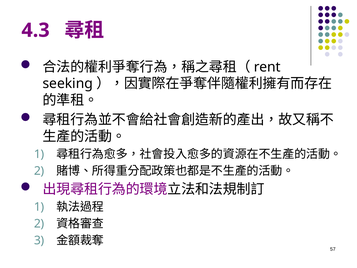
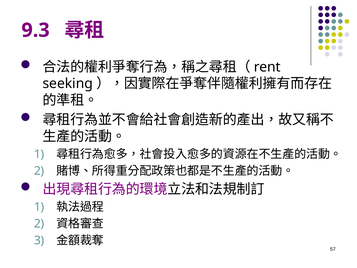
4.3: 4.3 -> 9.3
